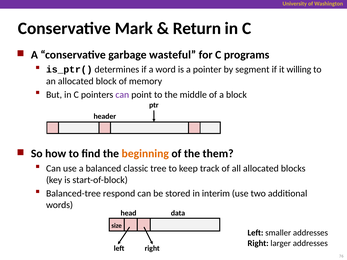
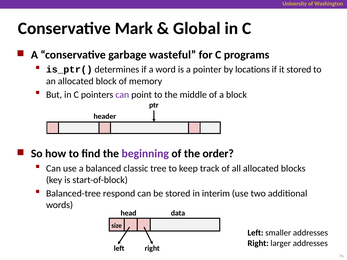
Return: Return -> Global
segment: segment -> locations
it willing: willing -> stored
beginning colour: orange -> purple
them: them -> order
